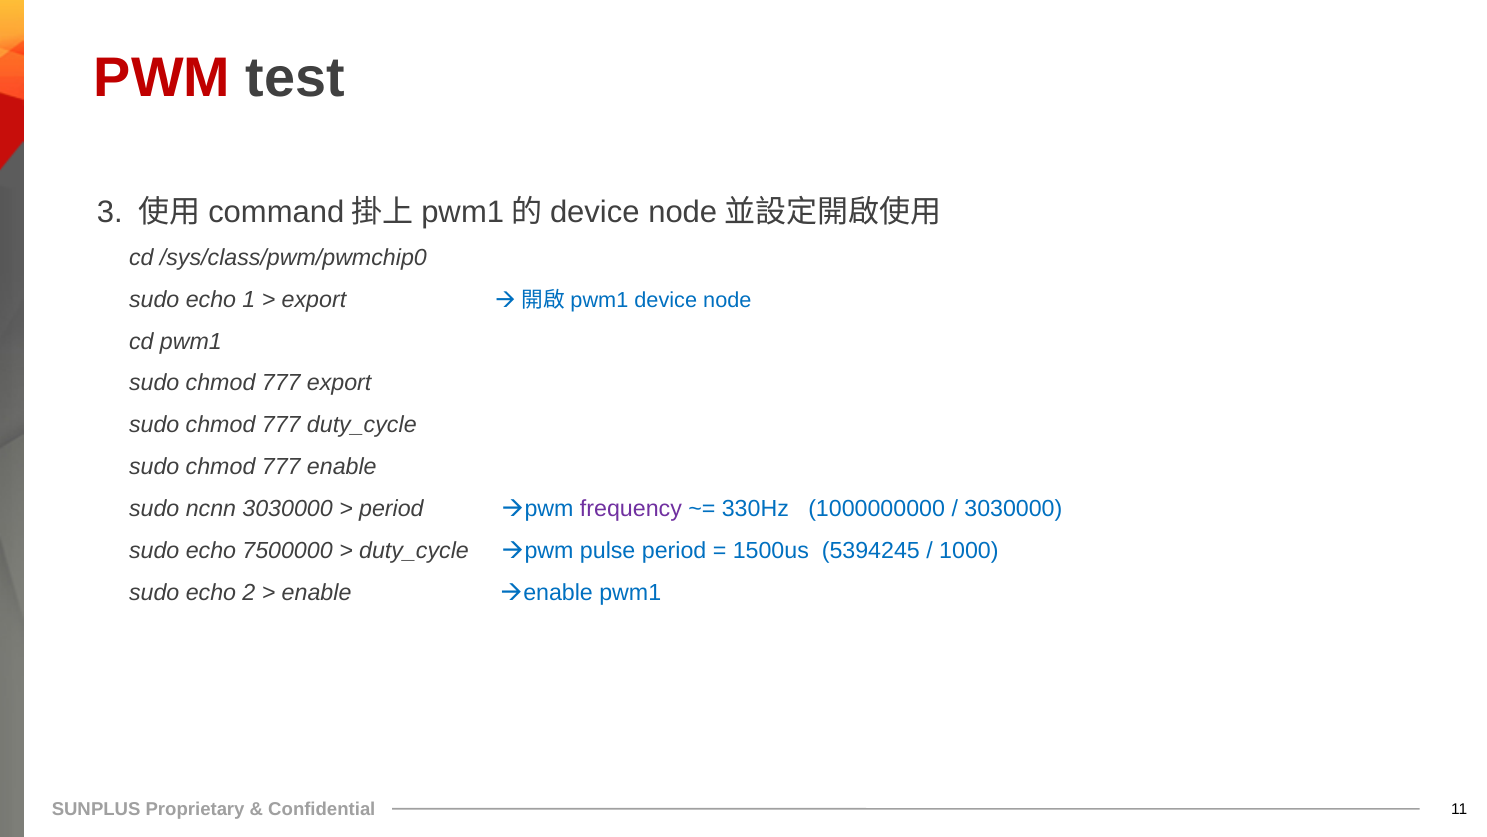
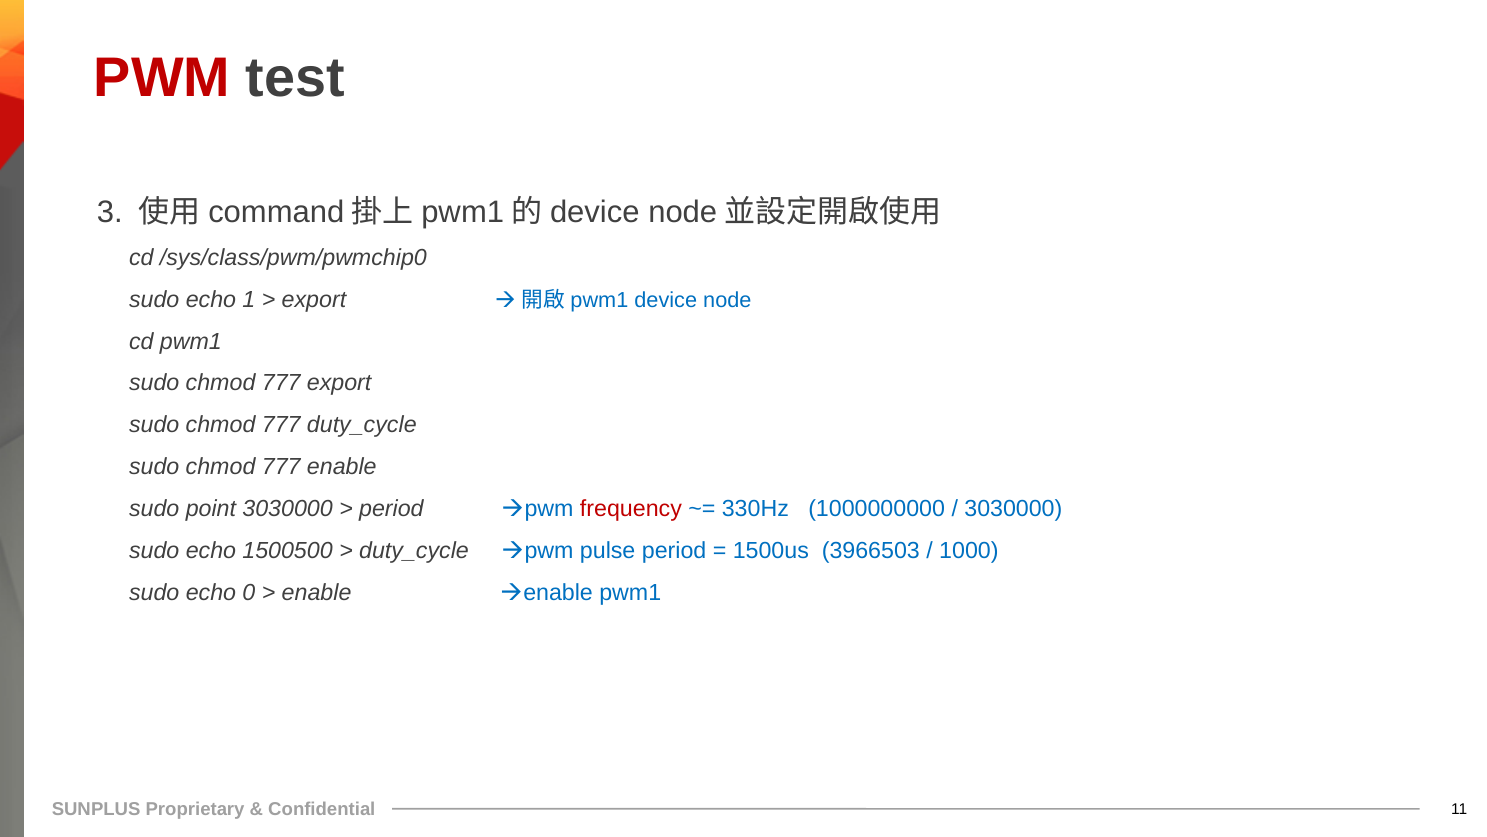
ncnn: ncnn -> point
frequency colour: purple -> red
7500000: 7500000 -> 1500500
5394245: 5394245 -> 3966503
2: 2 -> 0
